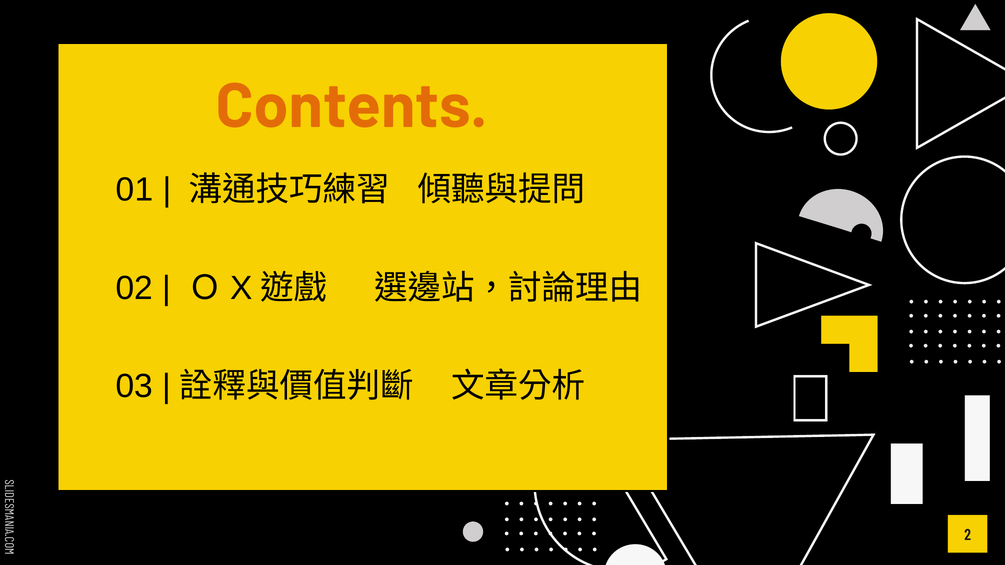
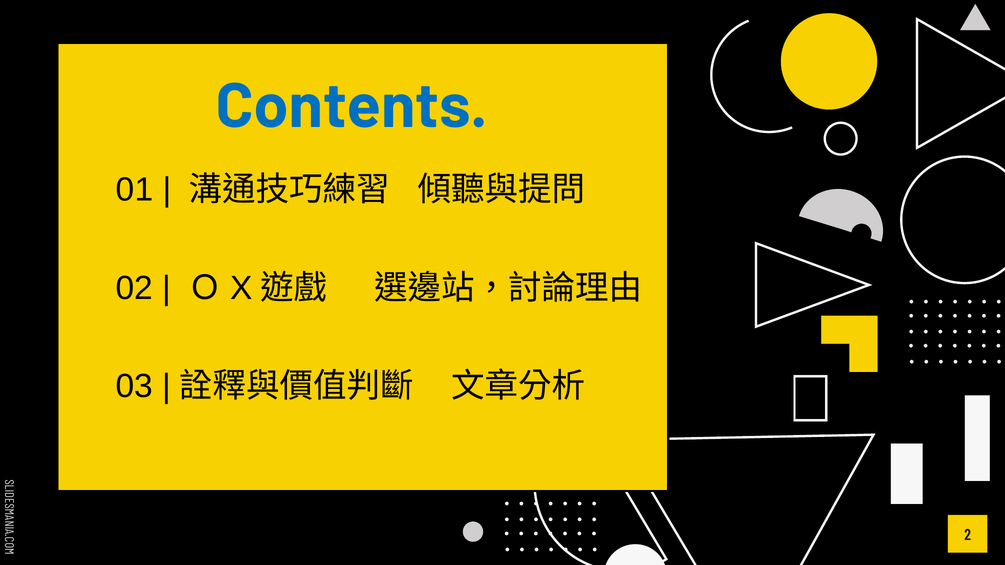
Contents colour: orange -> blue
